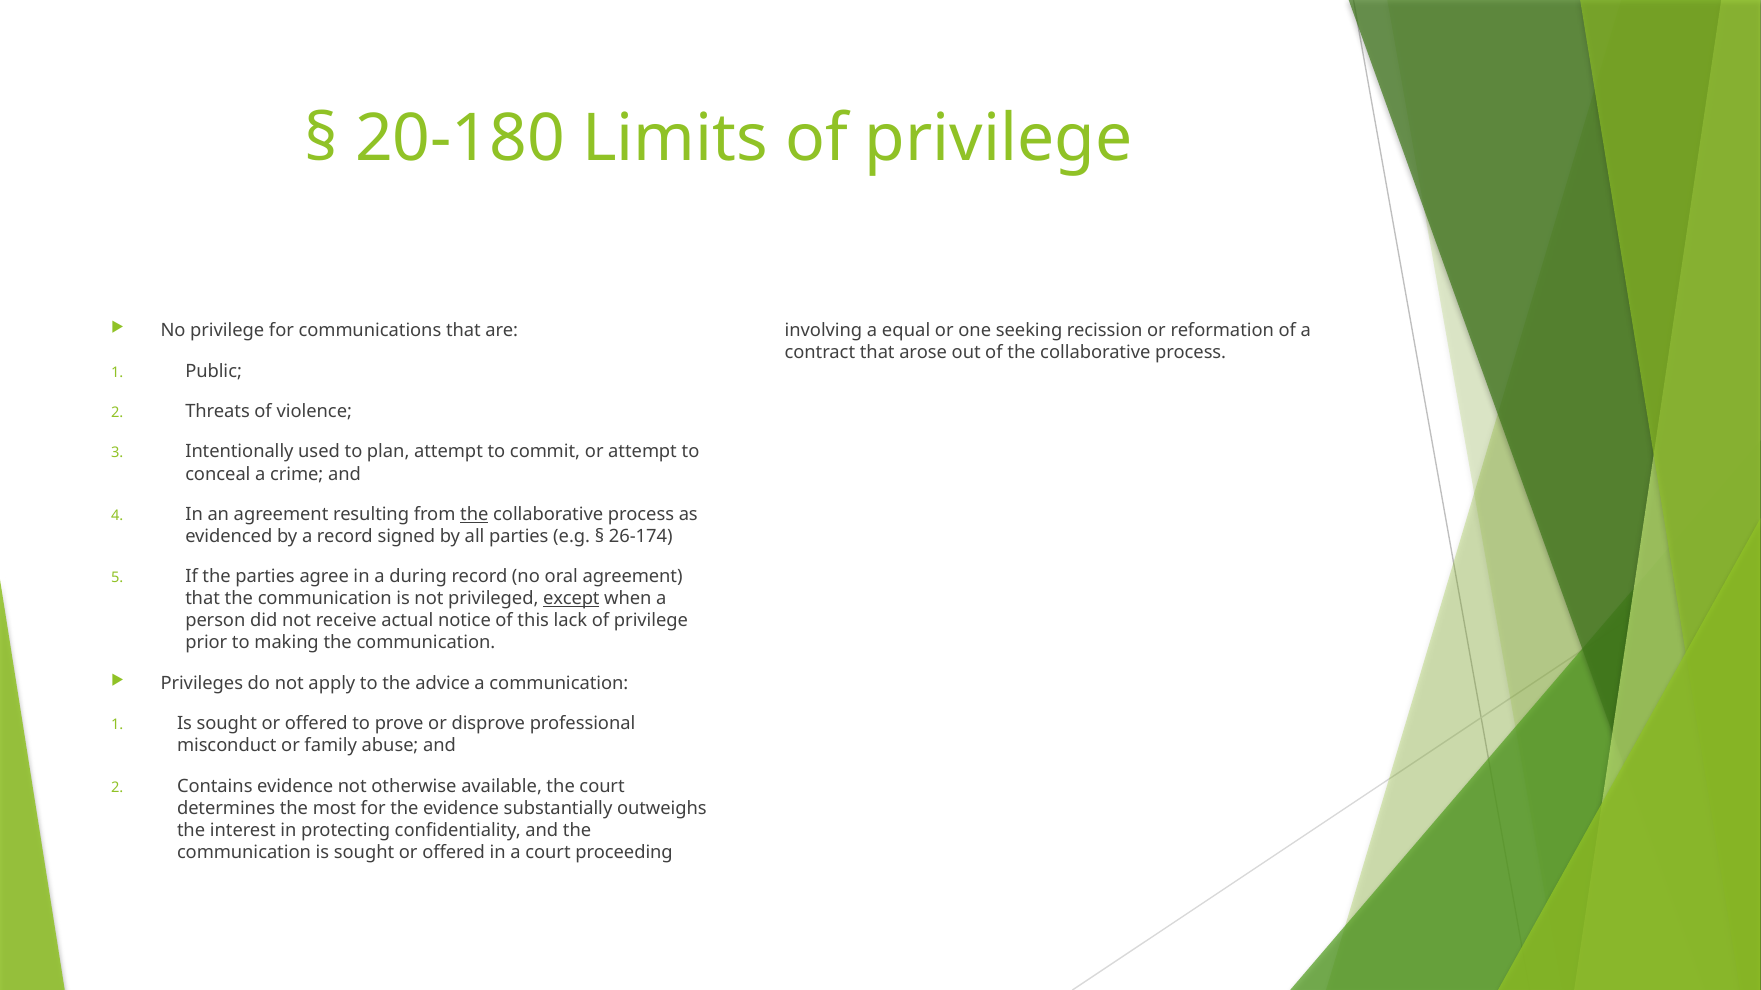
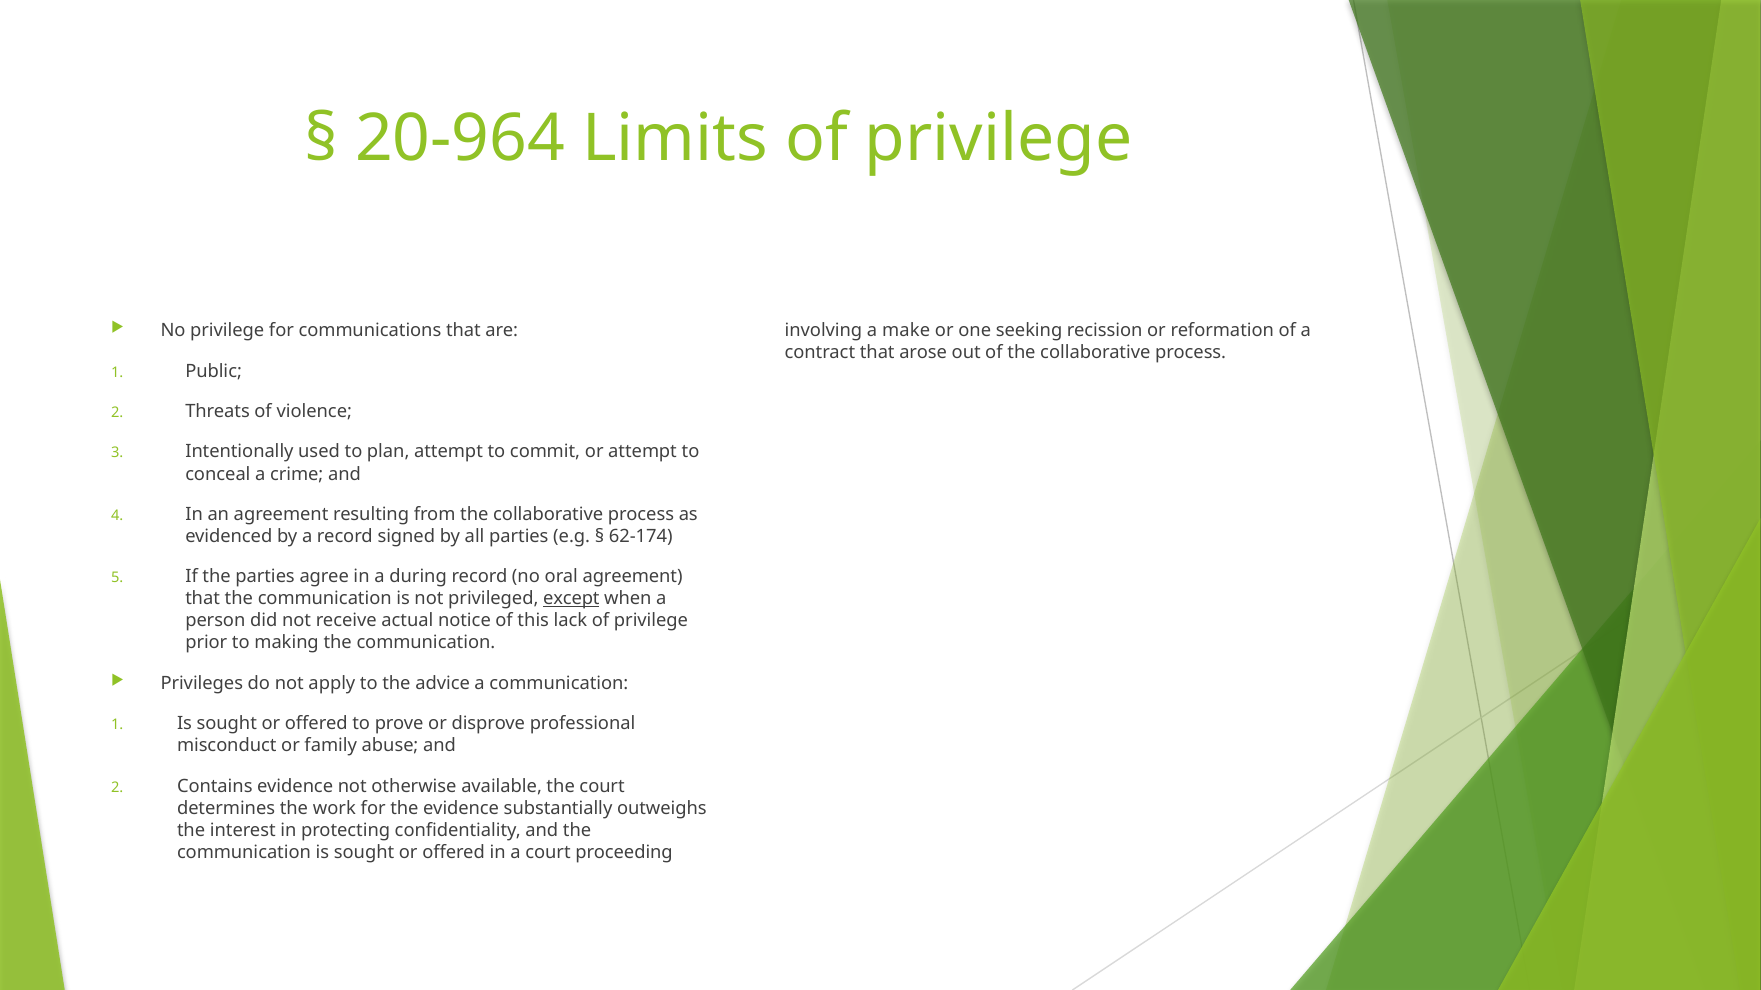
20-180: 20-180 -> 20-964
equal: equal -> make
the at (474, 515) underline: present -> none
26-174: 26-174 -> 62-174
most: most -> work
